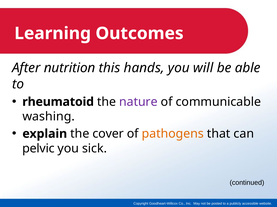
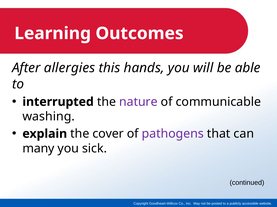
nutrition: nutrition -> allergies
rheumatoid: rheumatoid -> interrupted
pathogens colour: orange -> purple
pelvic: pelvic -> many
